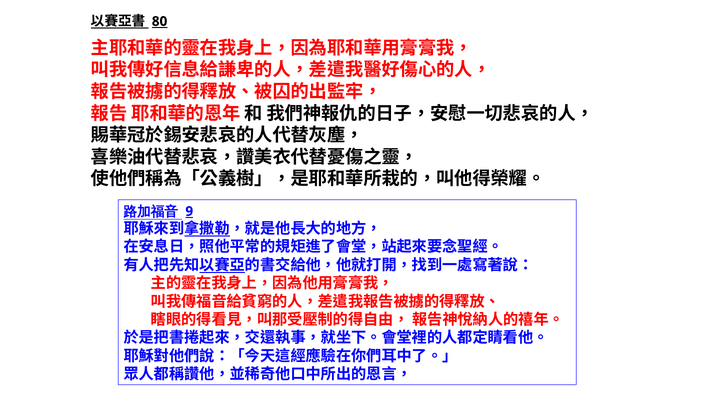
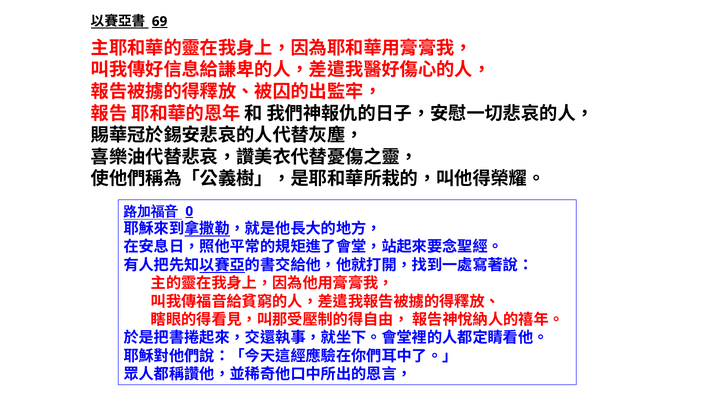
80: 80 -> 69
9: 9 -> 0
